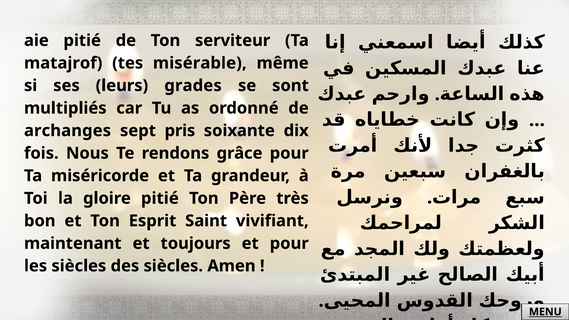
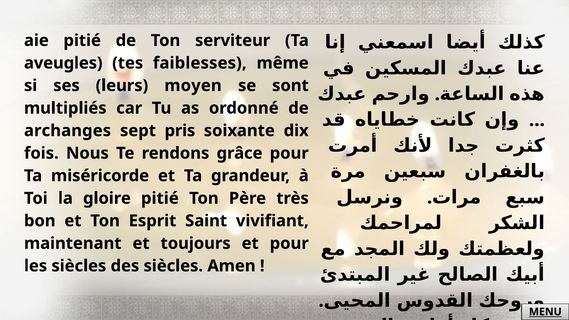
matajrof: matajrof -> aveugles
misérable: misérable -> faiblesses
grades: grades -> moyen
